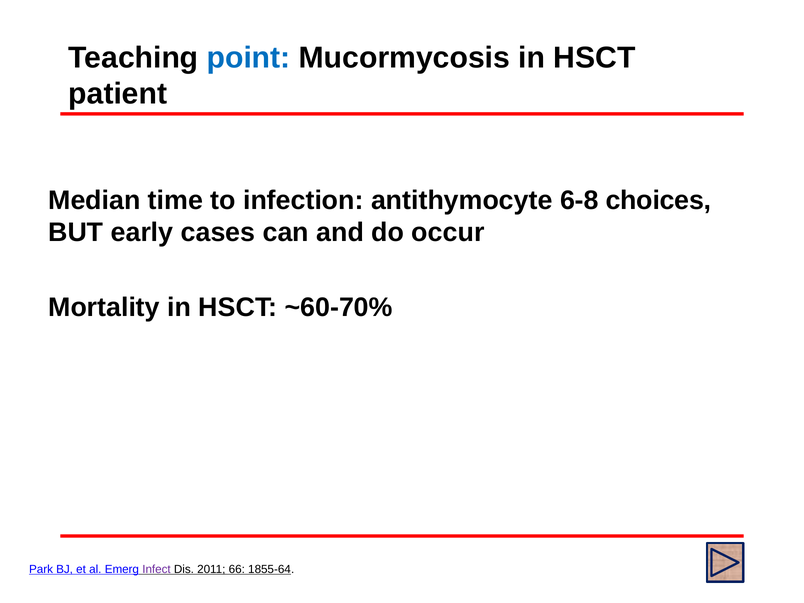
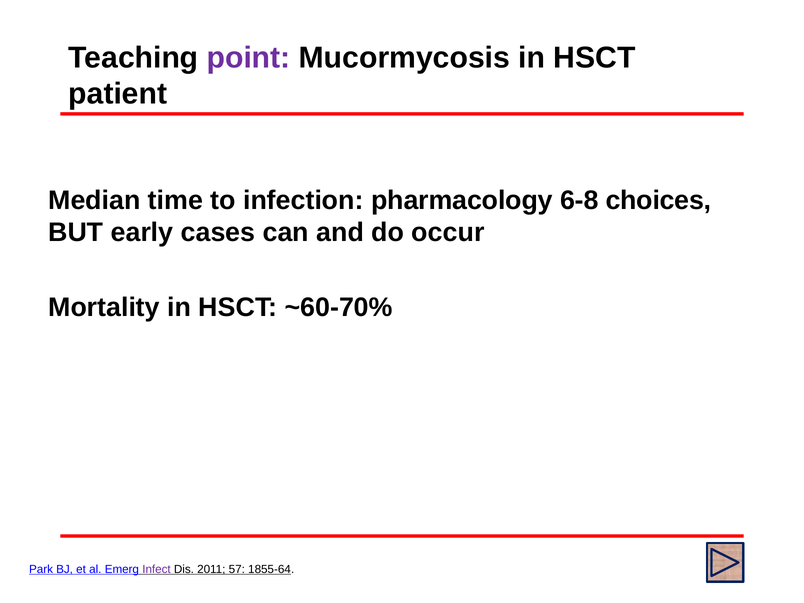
point colour: blue -> purple
antithymocyte: antithymocyte -> pharmacology
66: 66 -> 57
